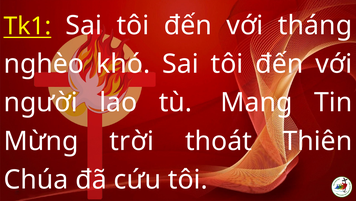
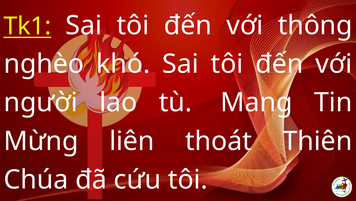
tháng: tháng -> thông
trời: trời -> liên
